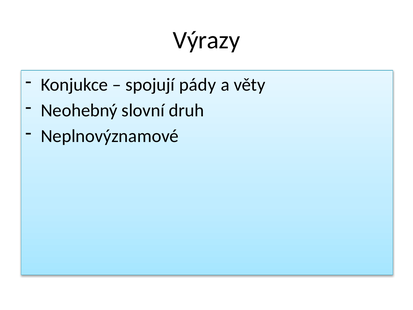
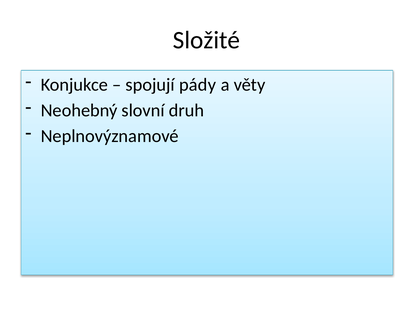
Výrazy: Výrazy -> Složité
